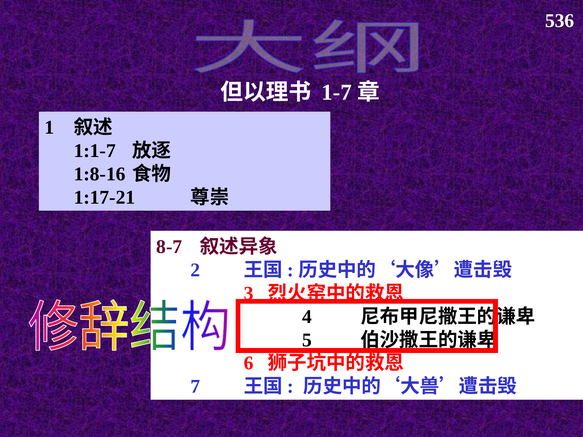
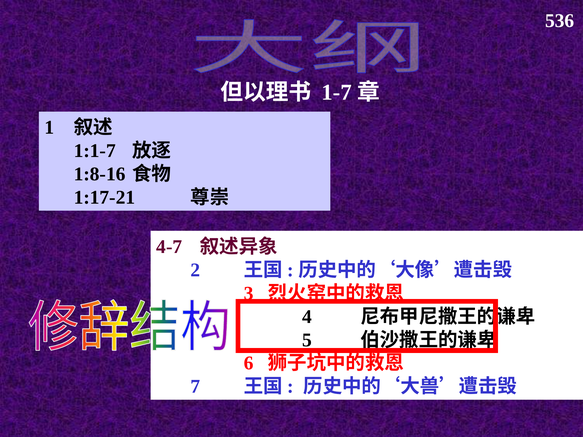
8-7: 8-7 -> 4-7
